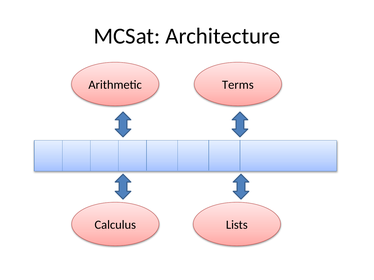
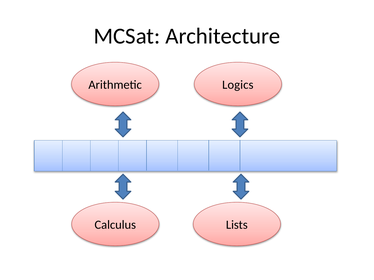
Terms: Terms -> Logics
